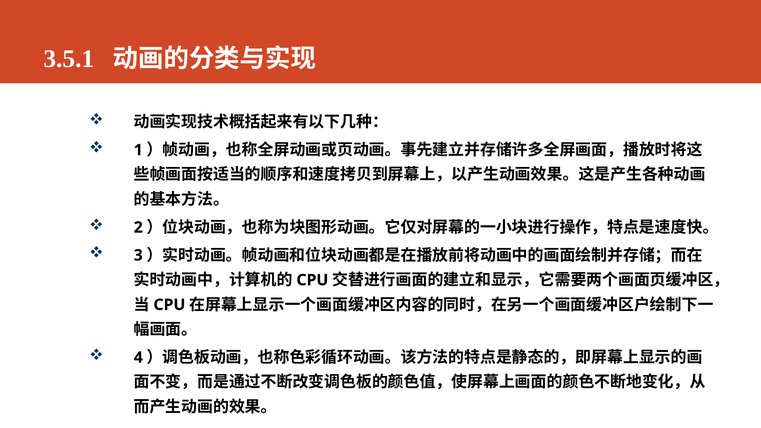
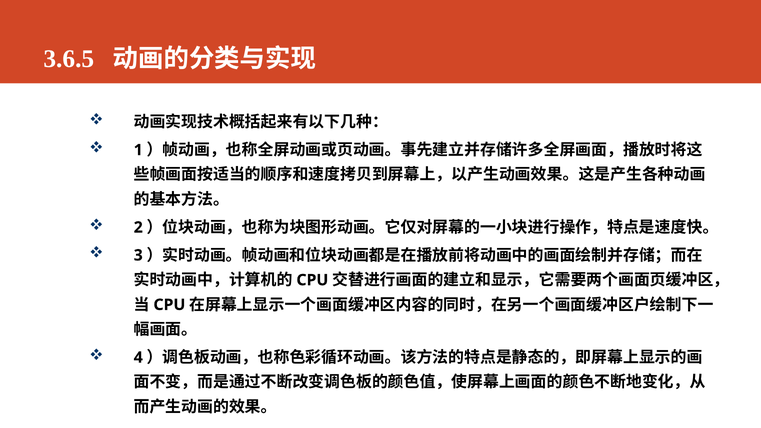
3.5.1: 3.5.1 -> 3.6.5
